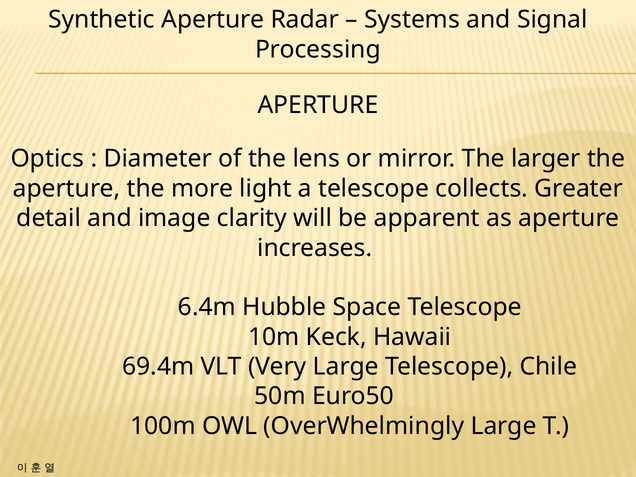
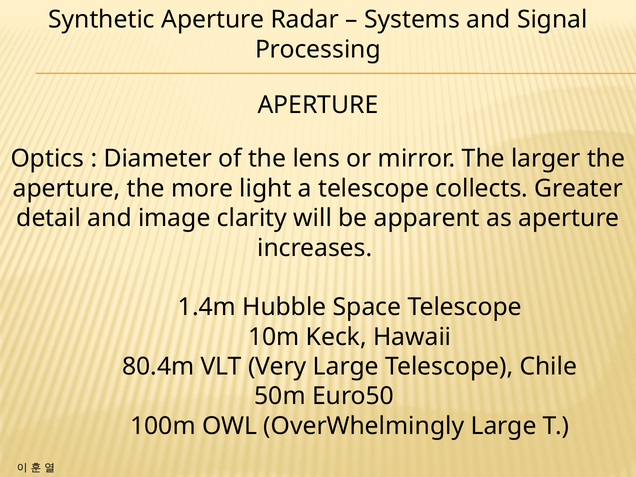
6.4m: 6.4m -> 1.4m
69.4m: 69.4m -> 80.4m
